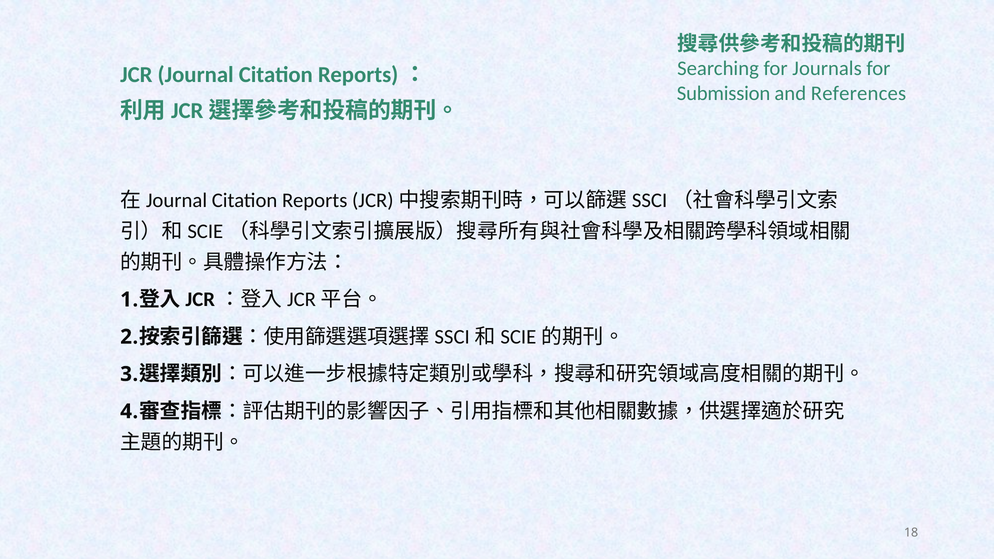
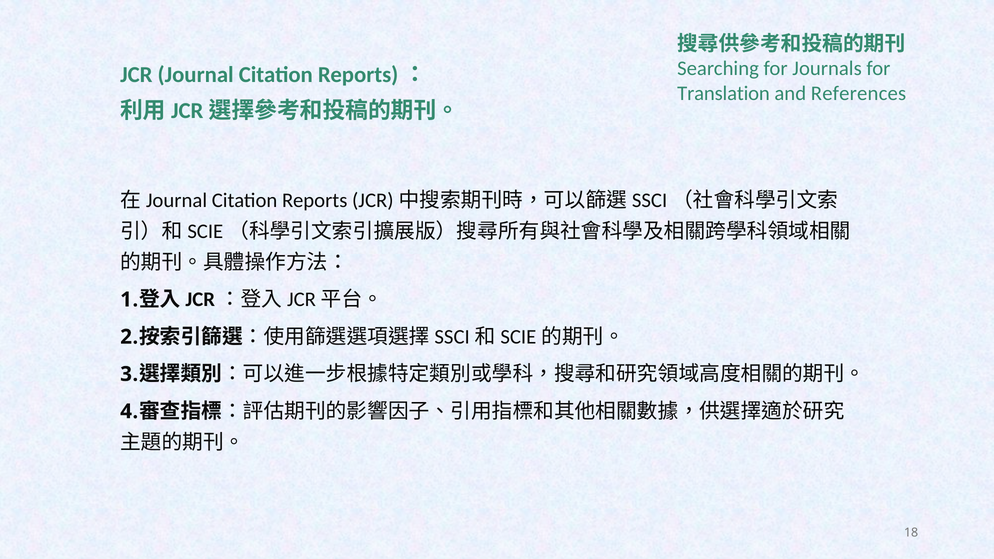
Submission: Submission -> Translation
